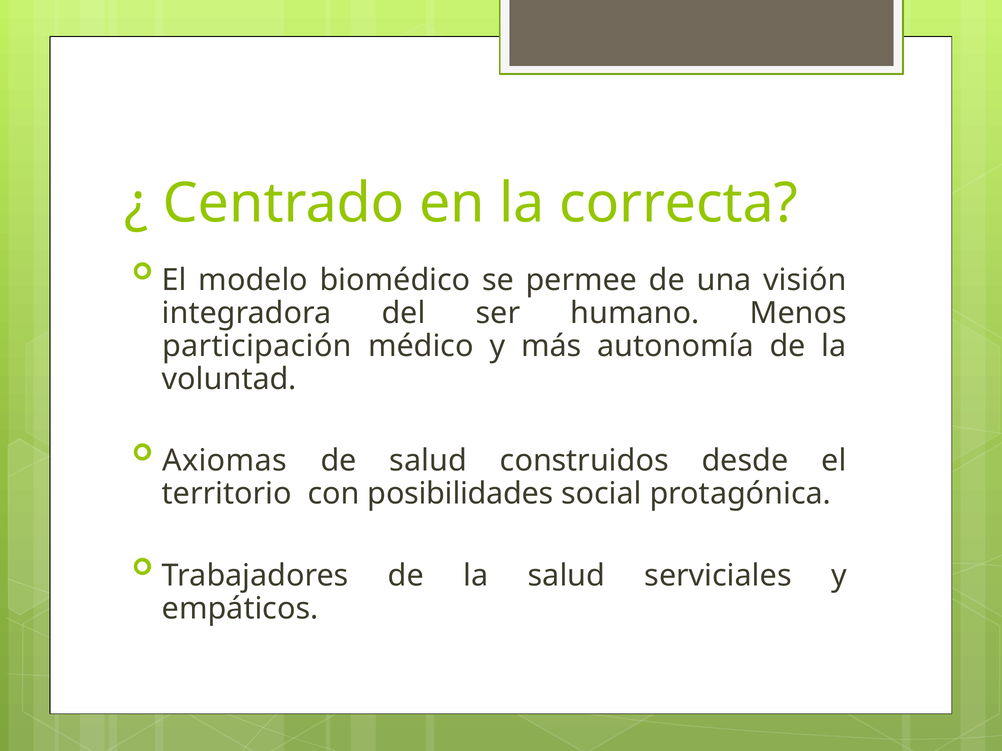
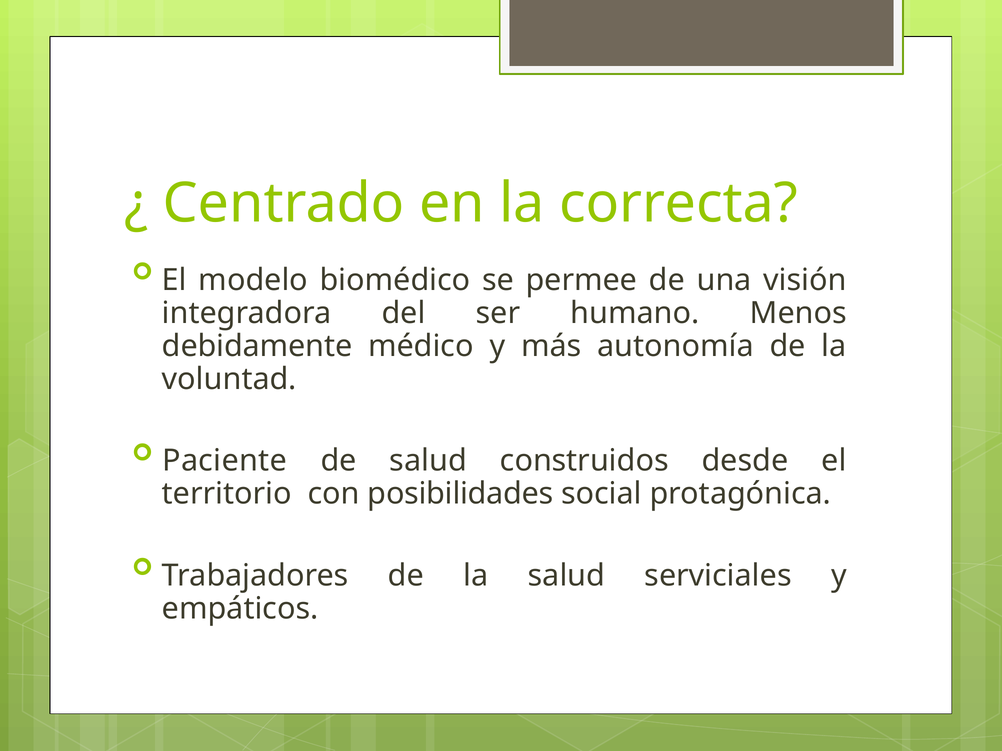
participación: participación -> debidamente
Axiomas: Axiomas -> Paciente
